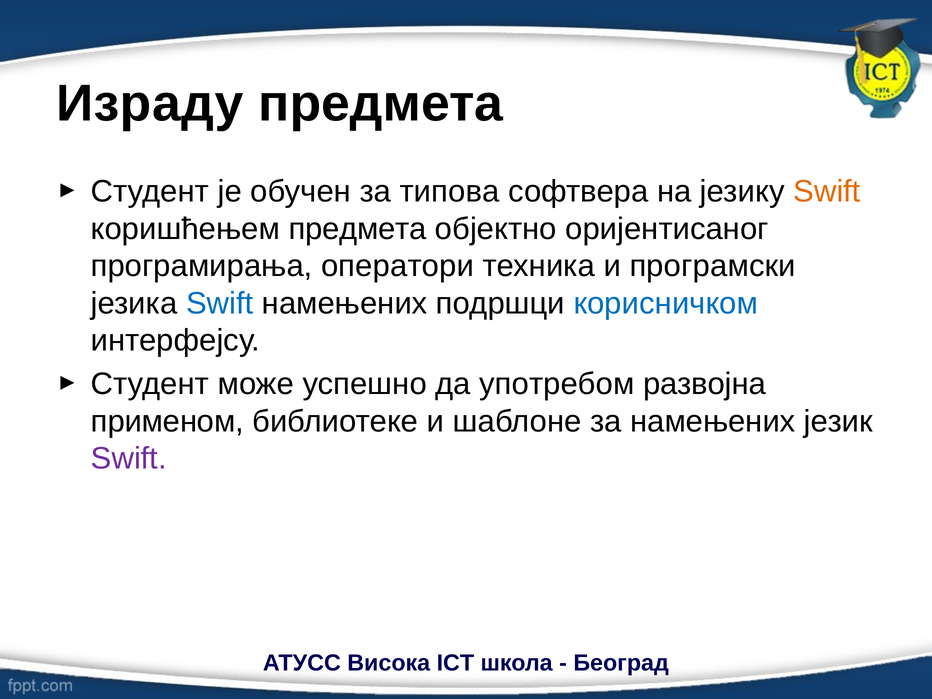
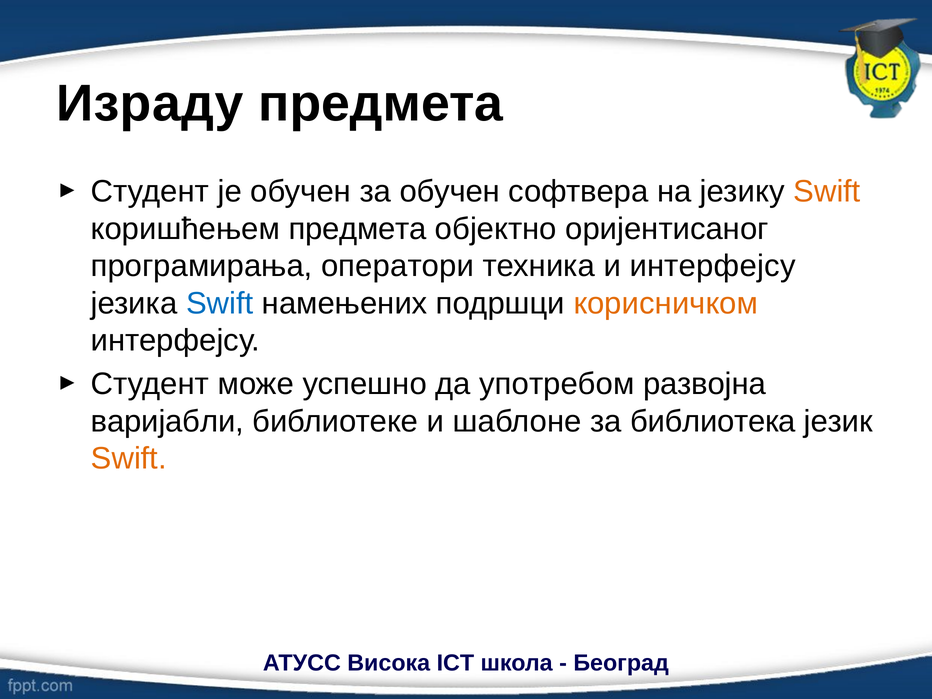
за типова: типова -> обучен
и програмски: програмски -> интерфејсу
корисничком colour: blue -> orange
применом: применом -> варијабли
за намењених: намењених -> библиотека
Swift at (129, 459) colour: purple -> orange
